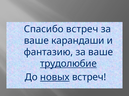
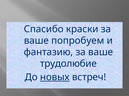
Спасибо встреч: встреч -> краски
карандаши: карандаши -> попробуем
трудолюбие underline: present -> none
